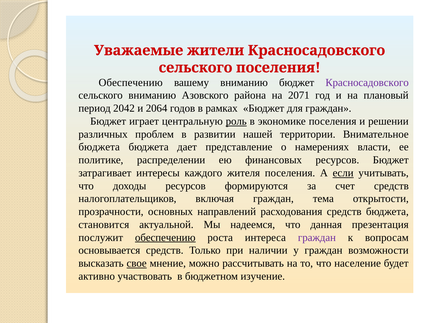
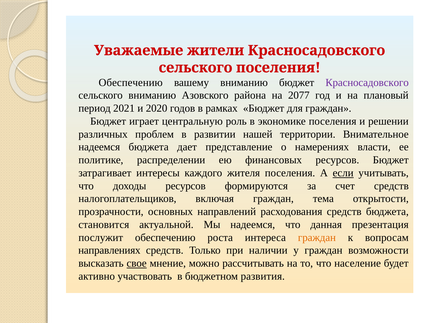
2071: 2071 -> 2077
2042: 2042 -> 2021
2064: 2064 -> 2020
роль underline: present -> none
бюджета at (99, 147): бюджета -> надеемся
обеспечению at (165, 237) underline: present -> none
граждан at (317, 237) colour: purple -> orange
основывается: основывается -> направлениях
изучение: изучение -> развития
